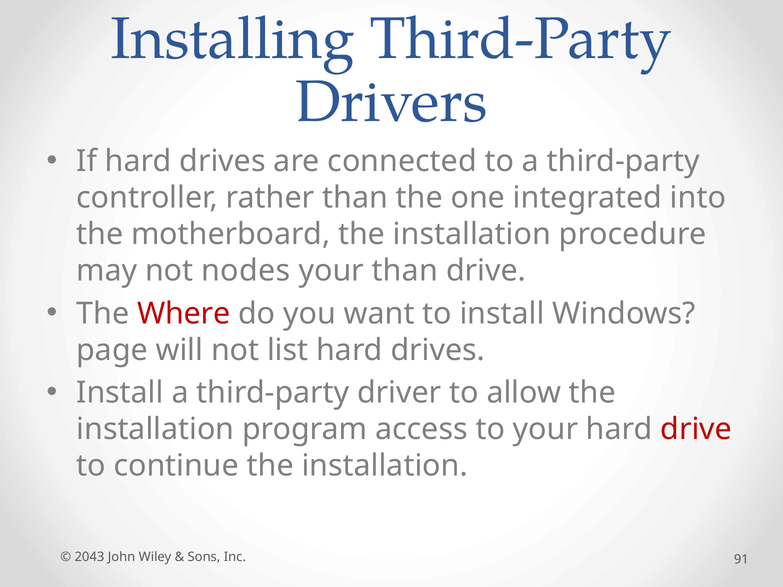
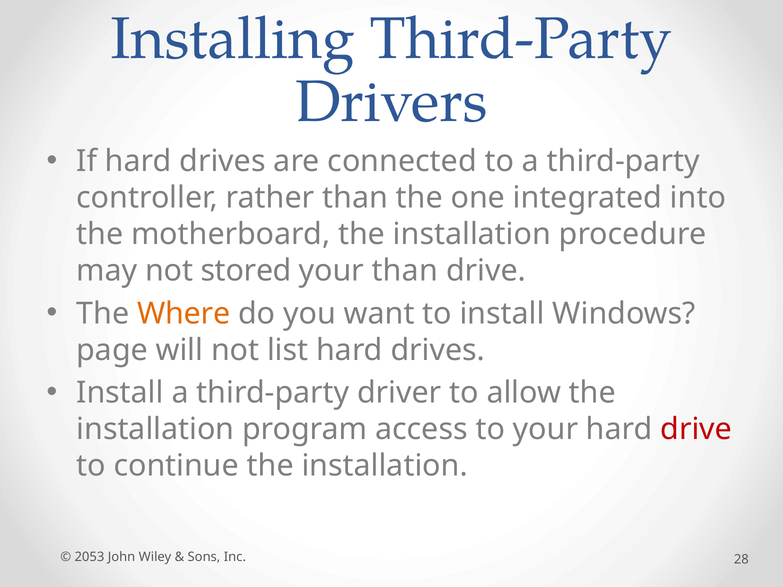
nodes: nodes -> stored
Where colour: red -> orange
2043: 2043 -> 2053
91: 91 -> 28
